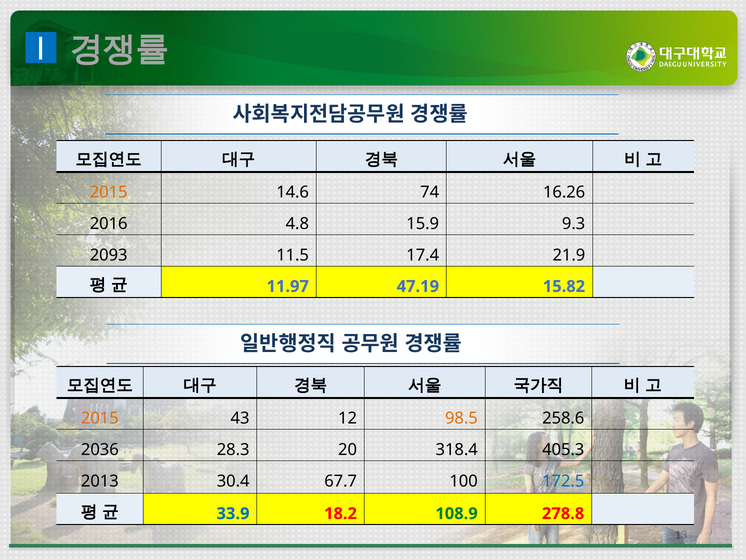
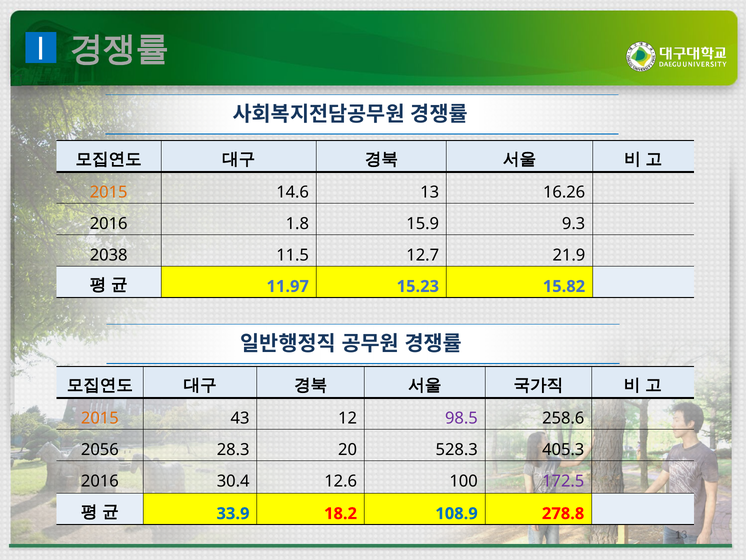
14.6 74: 74 -> 13
4.8: 4.8 -> 1.8
2093: 2093 -> 2038
17.4: 17.4 -> 12.7
47.19: 47.19 -> 15.23
98.5 colour: orange -> purple
2036: 2036 -> 2056
318.4: 318.4 -> 528.3
2013 at (100, 481): 2013 -> 2016
67.7: 67.7 -> 12.6
172.5 colour: blue -> purple
108.9 colour: green -> blue
